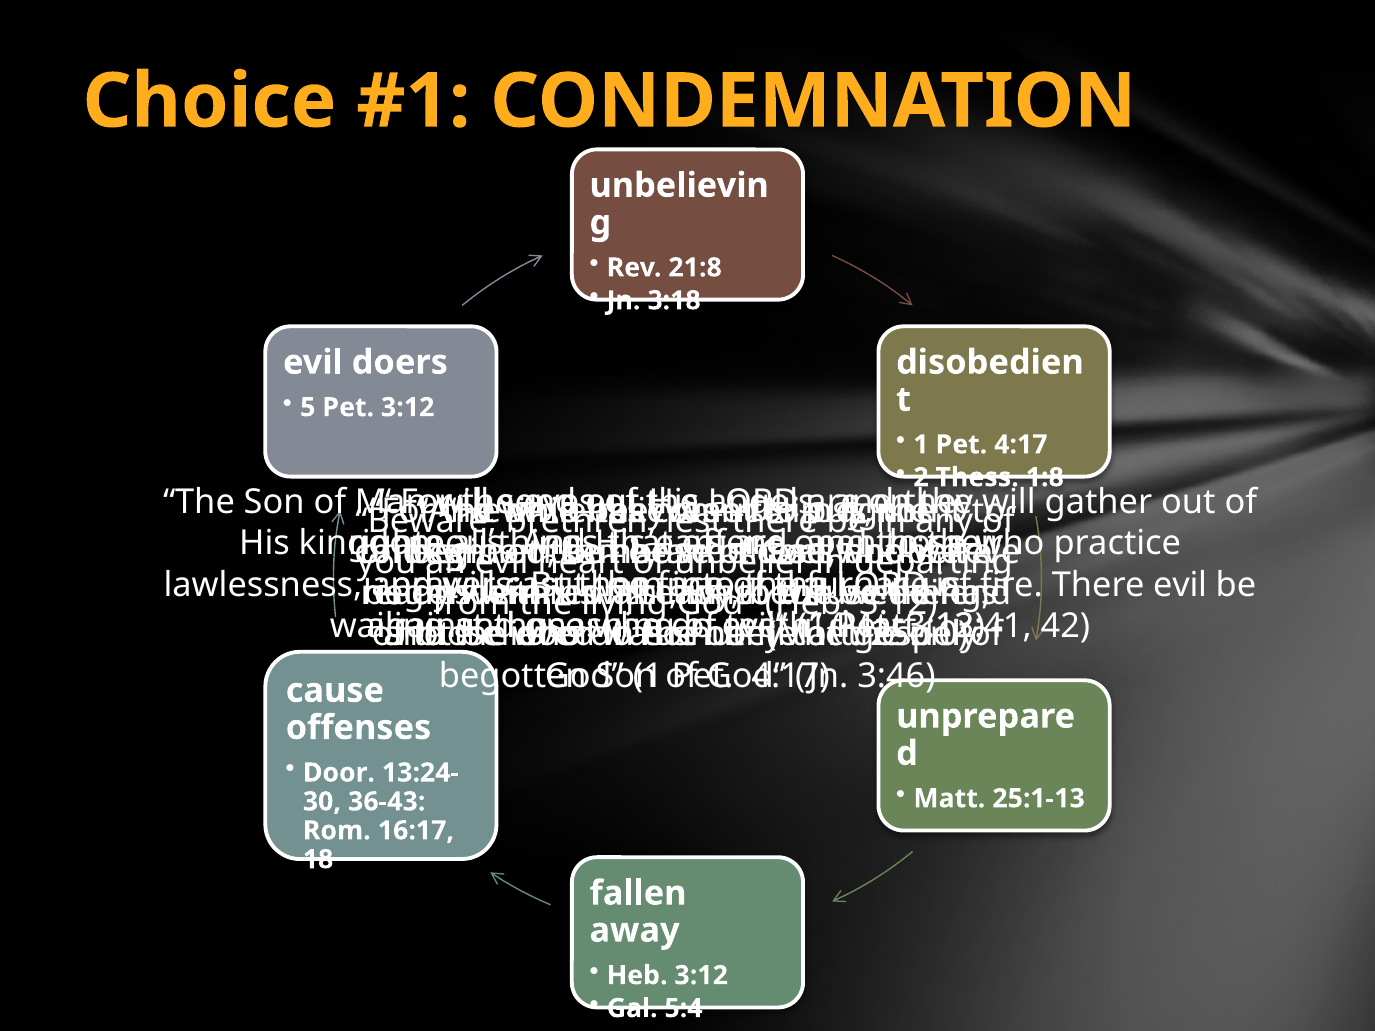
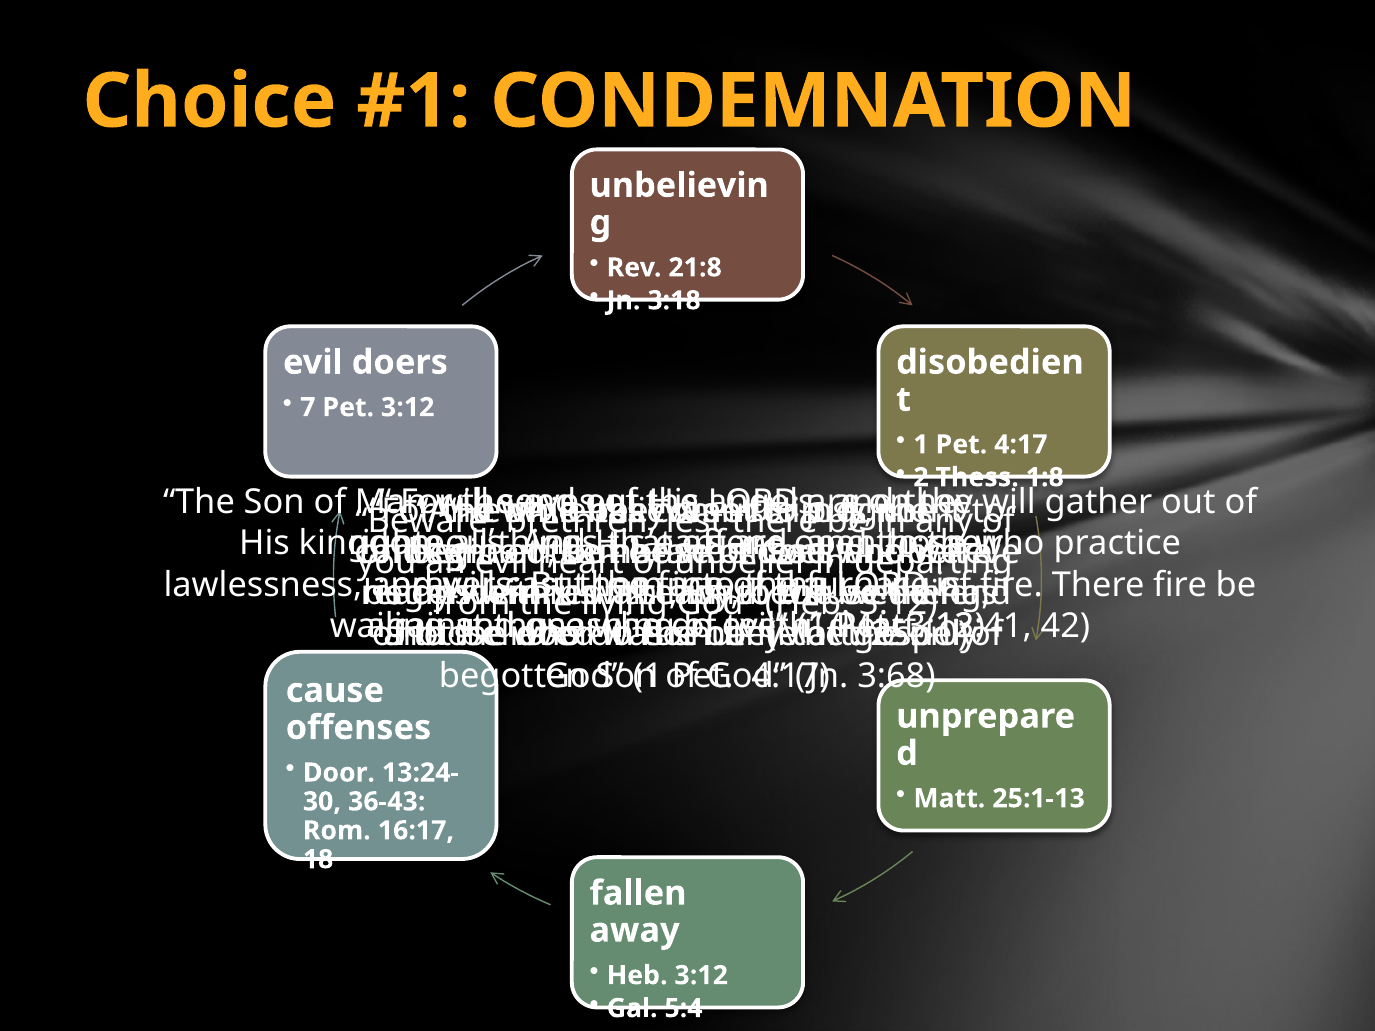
5: 5 -> 7
There evil: evil -> fire
3:46: 3:46 -> 3:68
